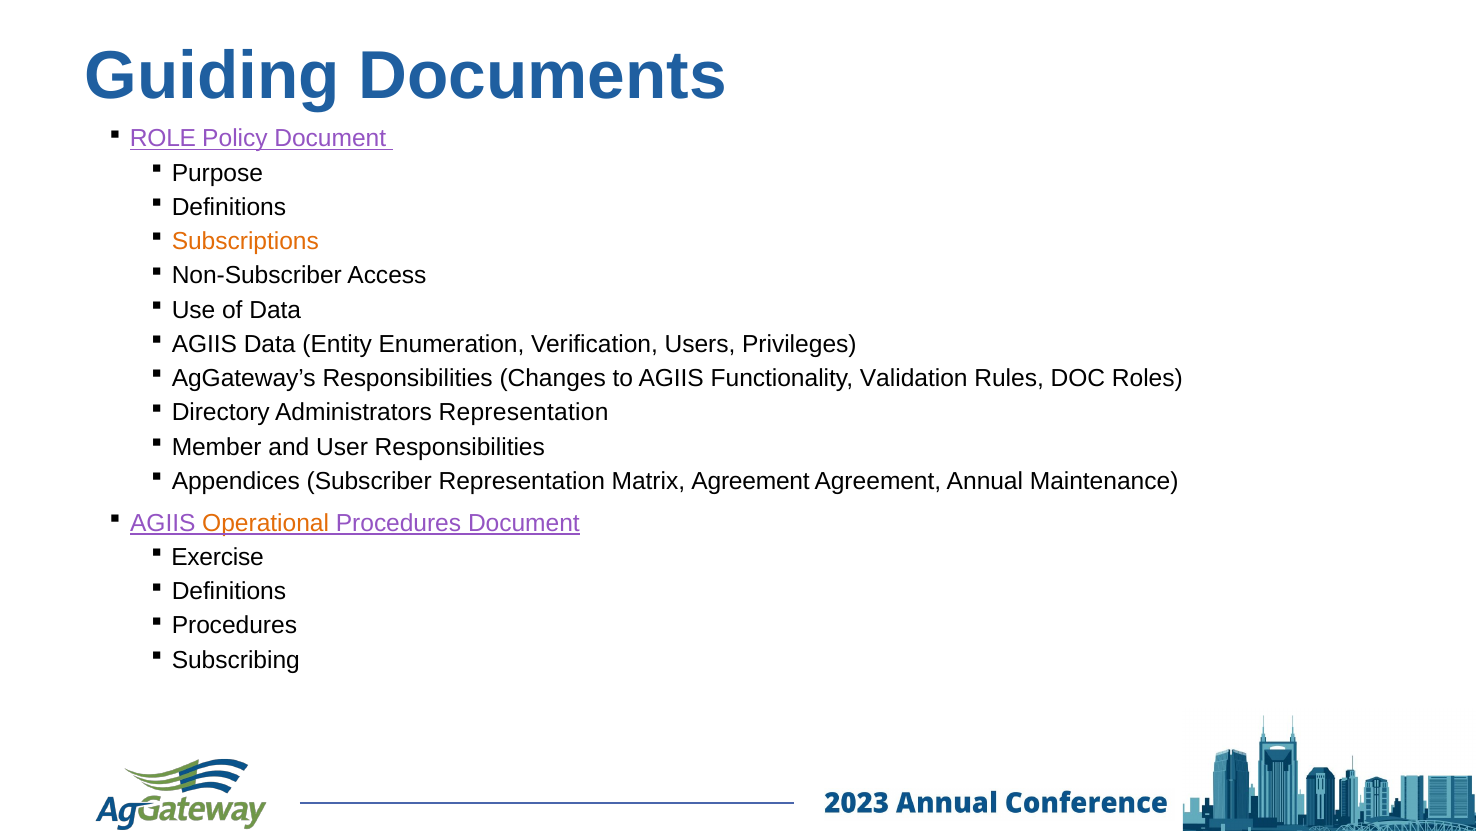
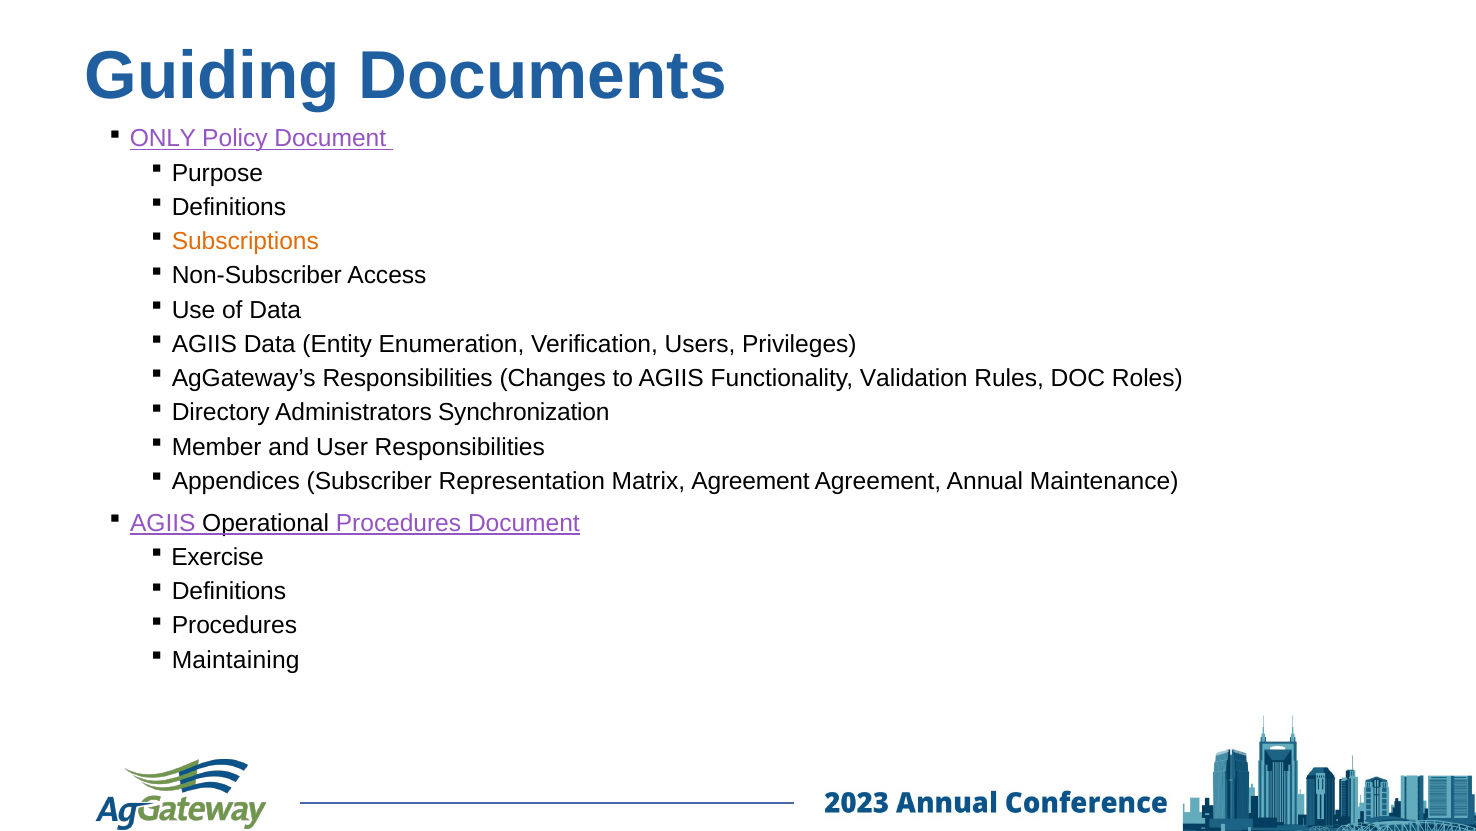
ROLE: ROLE -> ONLY
Administrators Representation: Representation -> Synchronization
Operational colour: orange -> black
Subscribing: Subscribing -> Maintaining
